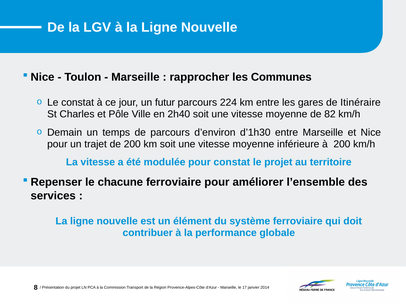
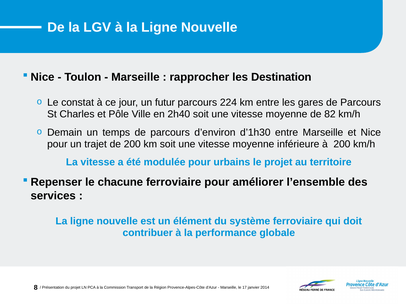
Communes: Communes -> Destination
gares de Itinéraire: Itinéraire -> Parcours
pour constat: constat -> urbains
